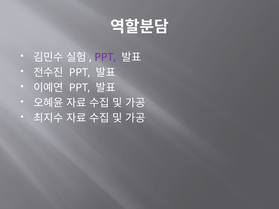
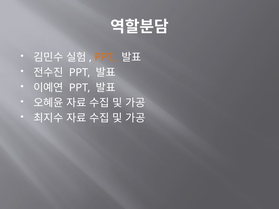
PPT at (105, 57) colour: purple -> orange
